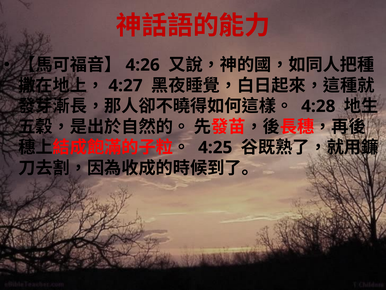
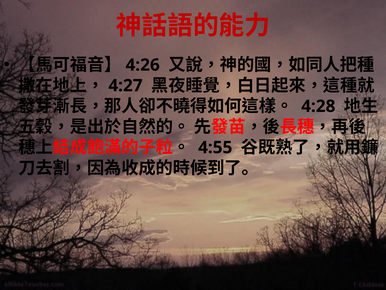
4:25: 4:25 -> 4:55
